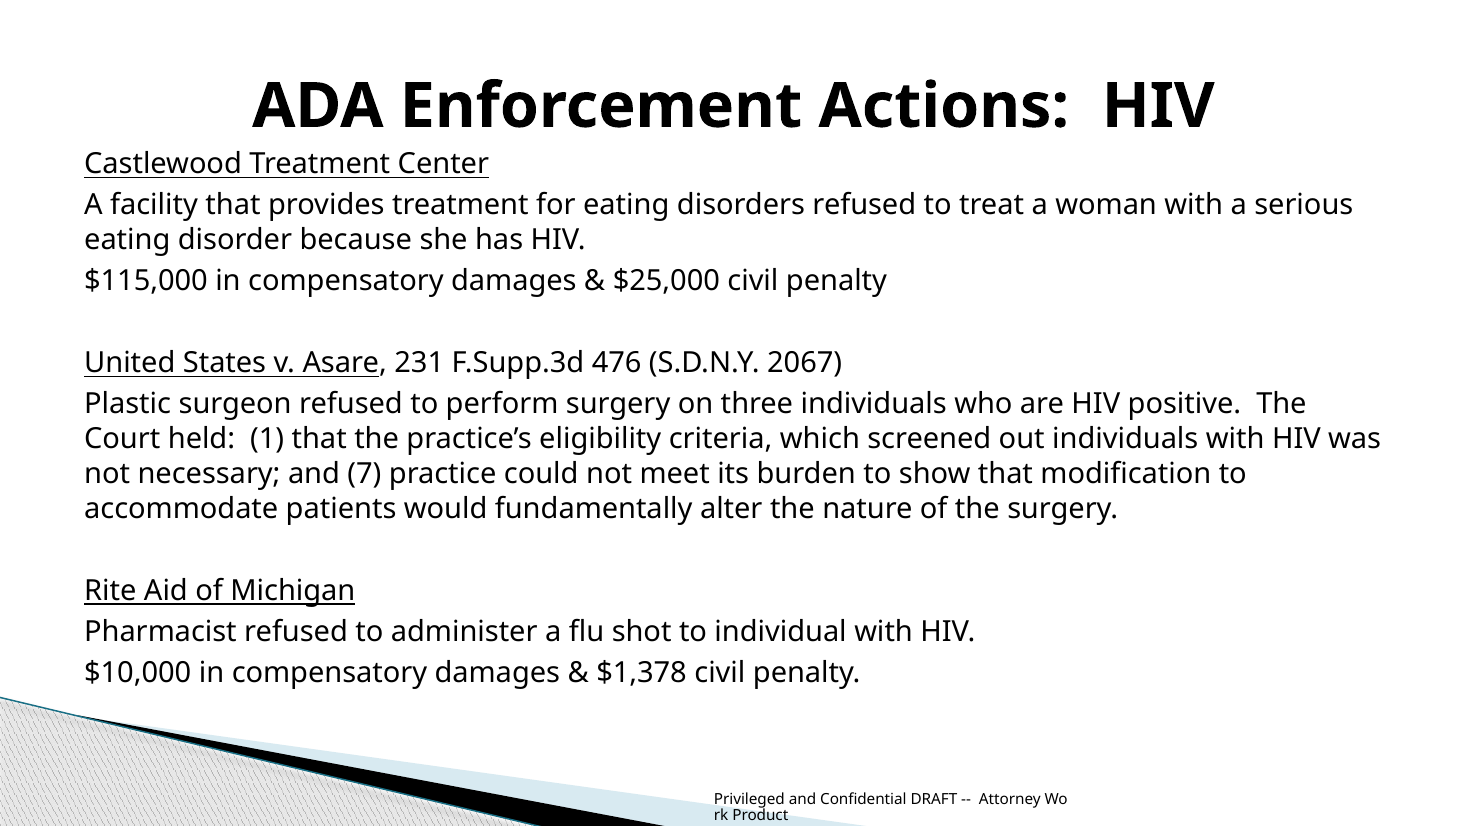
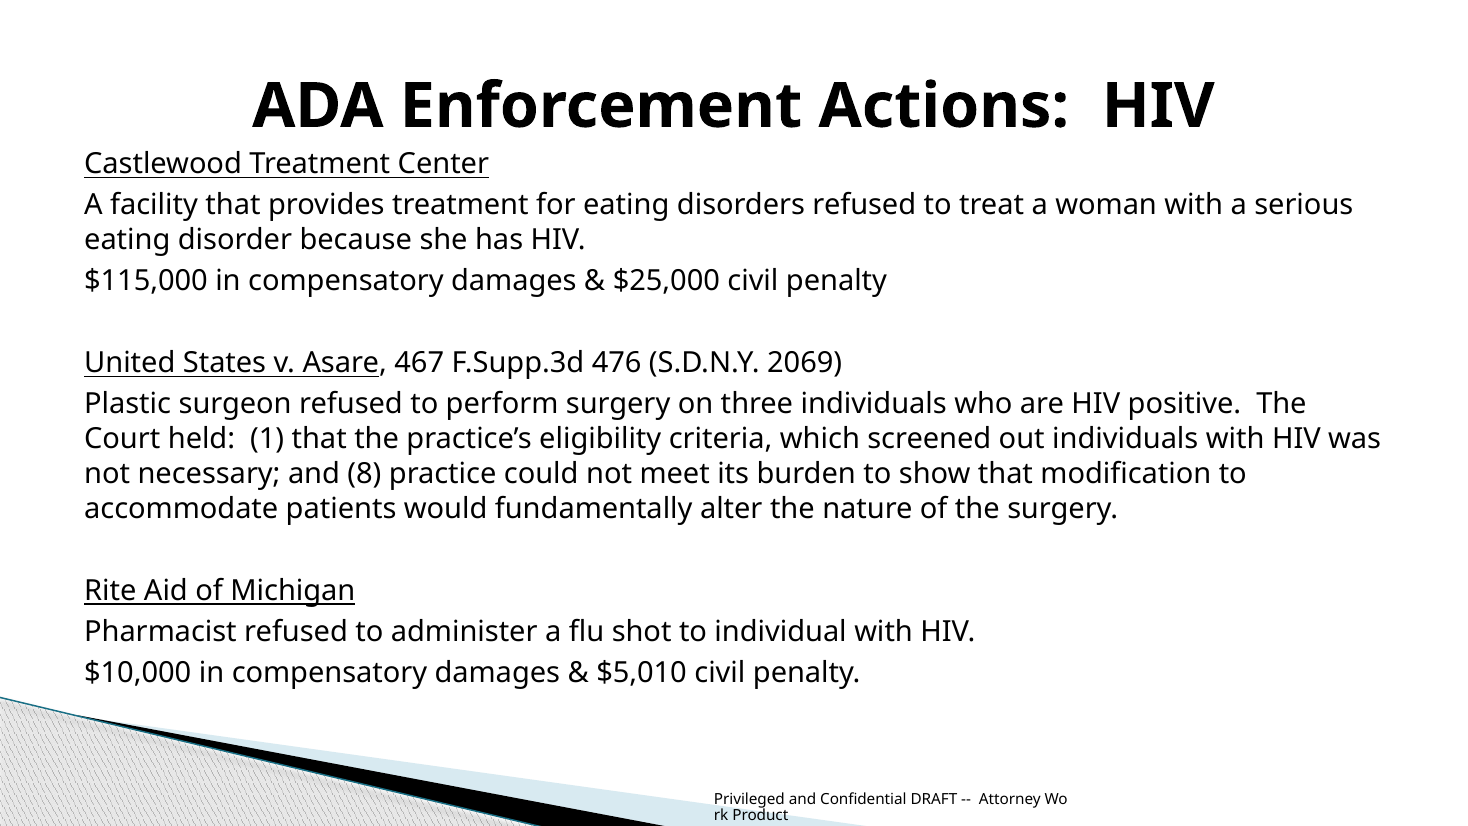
231: 231 -> 467
2067: 2067 -> 2069
7: 7 -> 8
$1,378: $1,378 -> $5,010
